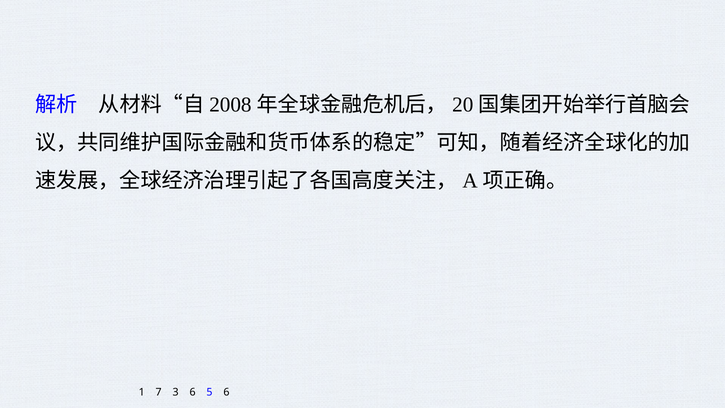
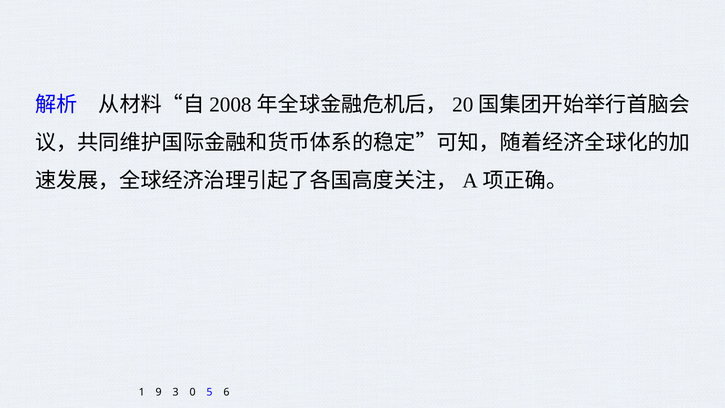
7: 7 -> 9
3 6: 6 -> 0
